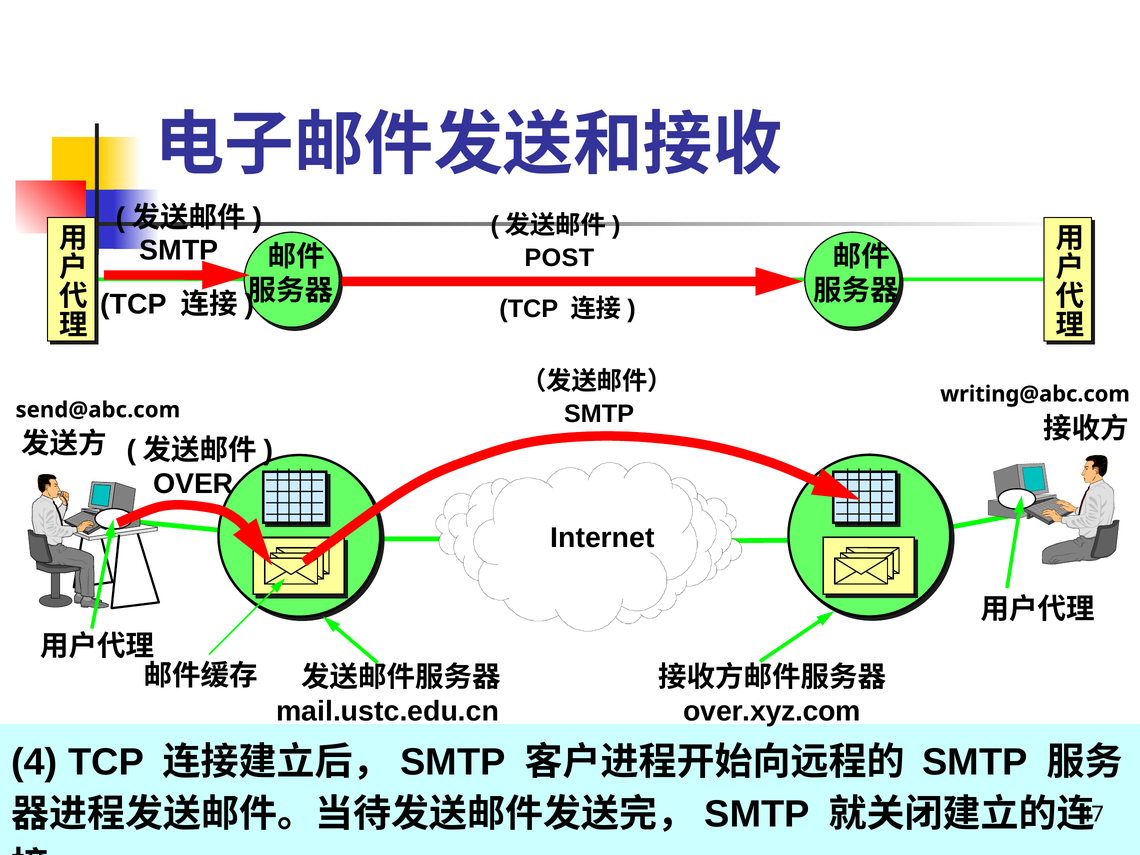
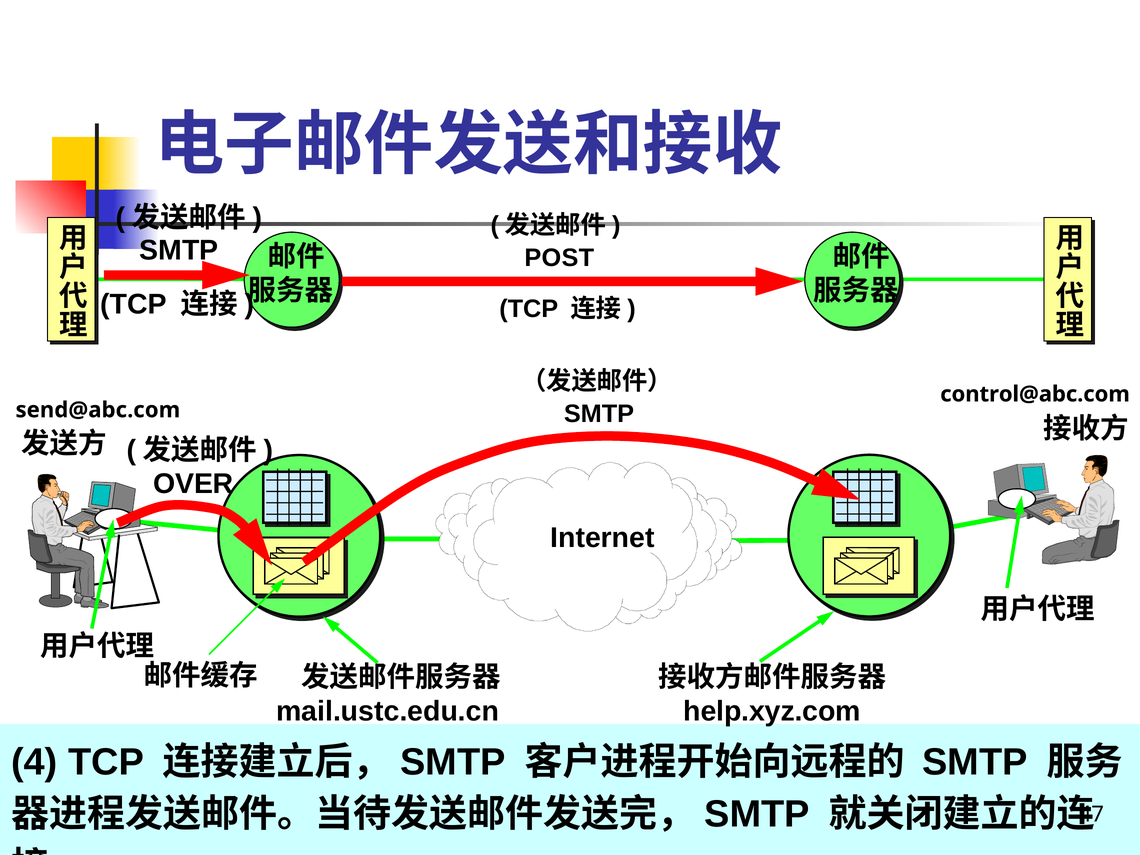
writing@abc.com: writing@abc.com -> control@abc.com
over.xyz.com: over.xyz.com -> help.xyz.com
